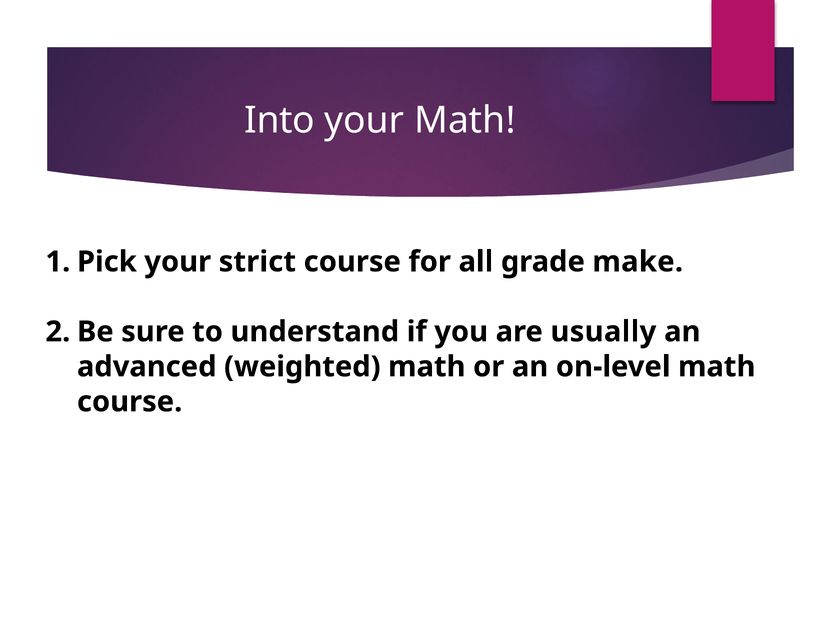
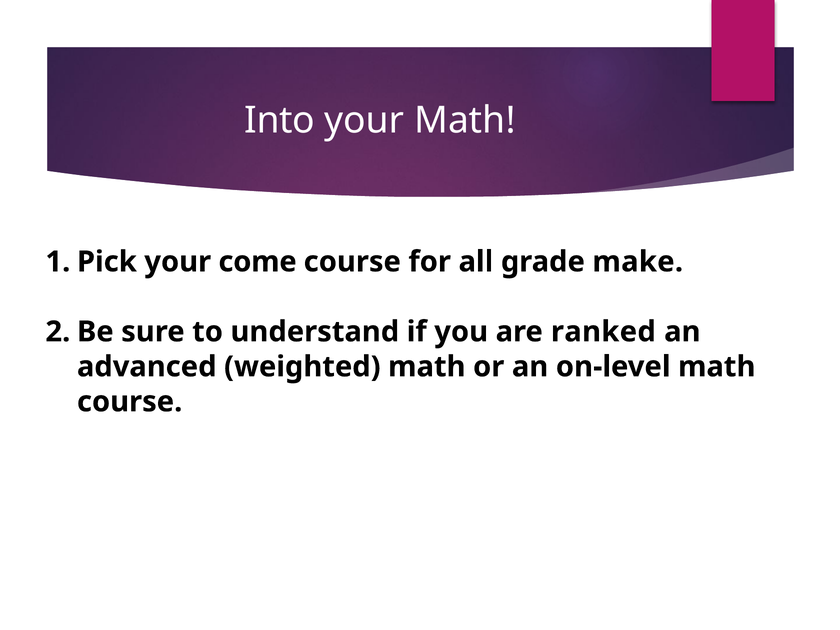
strict: strict -> come
usually: usually -> ranked
